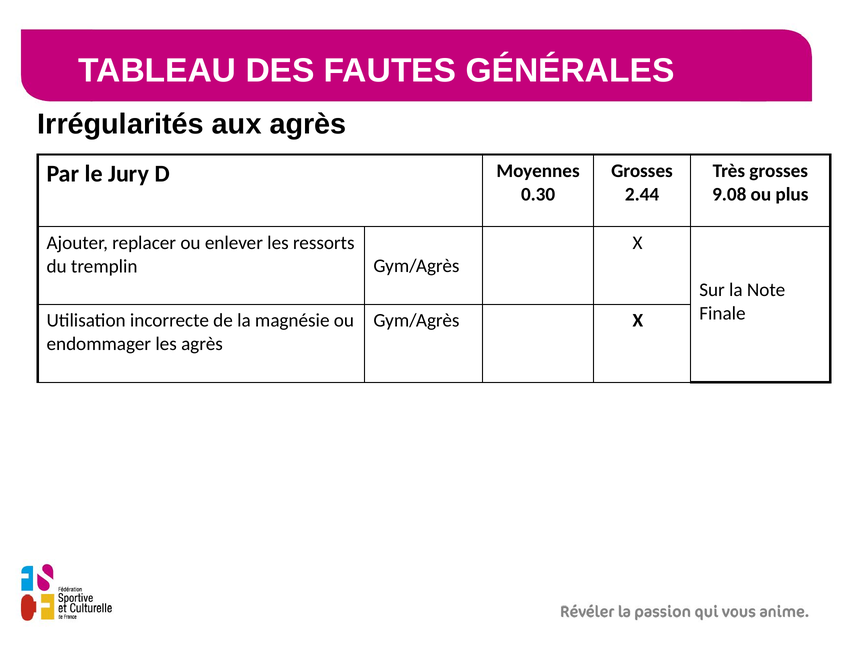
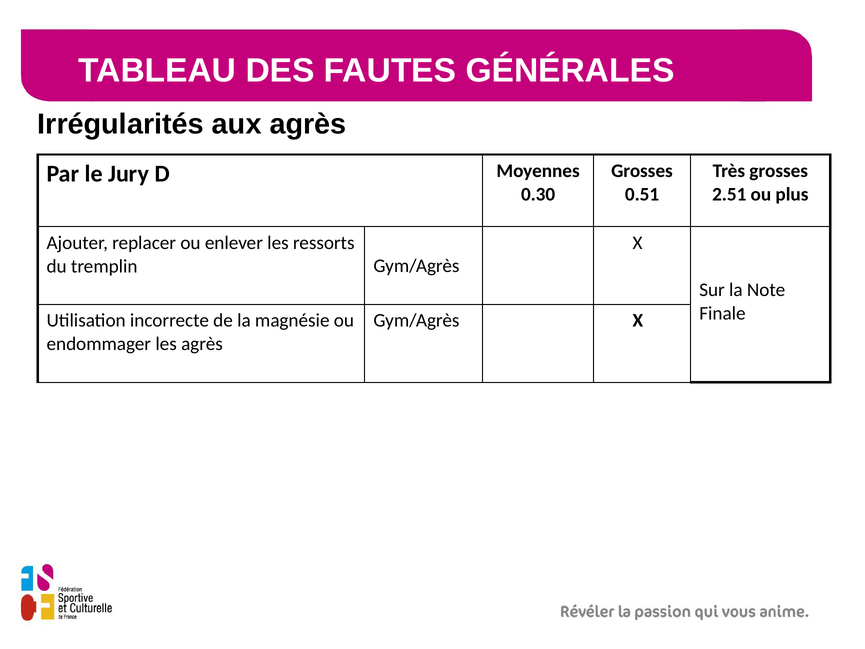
2.44: 2.44 -> 0.51
9.08: 9.08 -> 2.51
